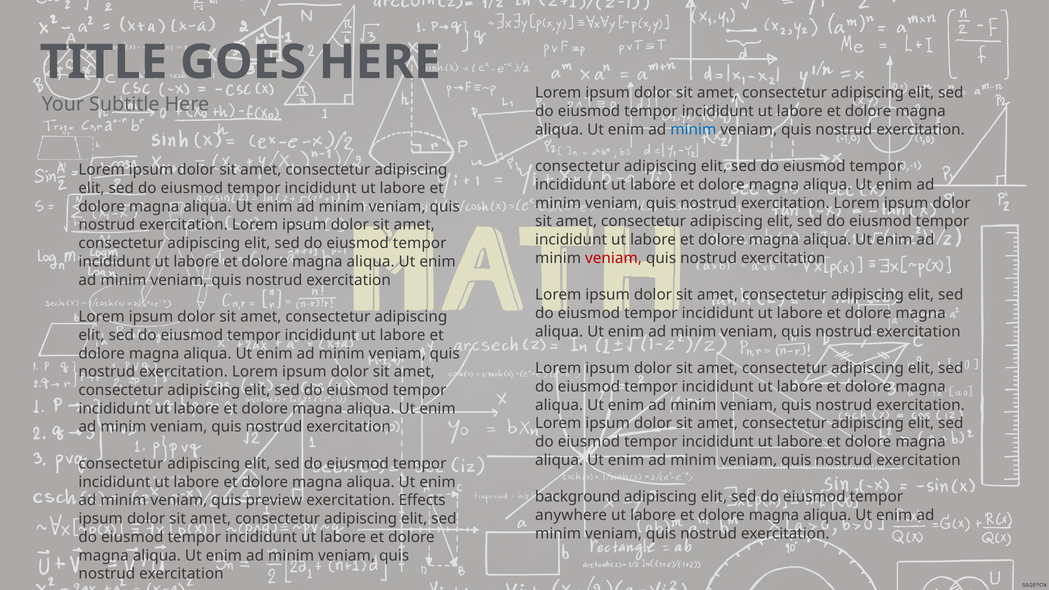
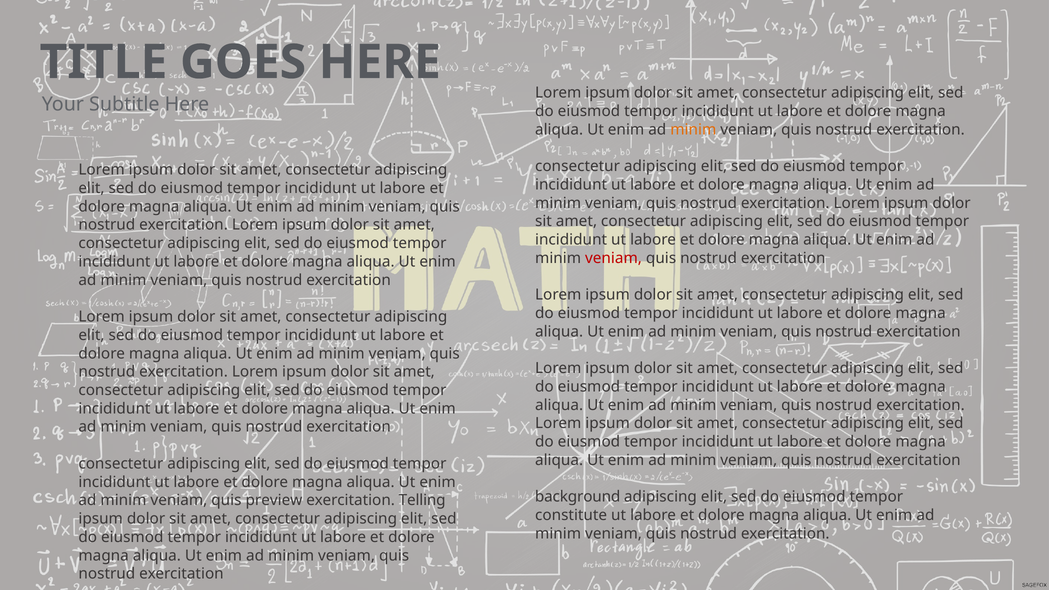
minim at (693, 130) colour: blue -> orange
Effects: Effects -> Telling
anywhere: anywhere -> constitute
